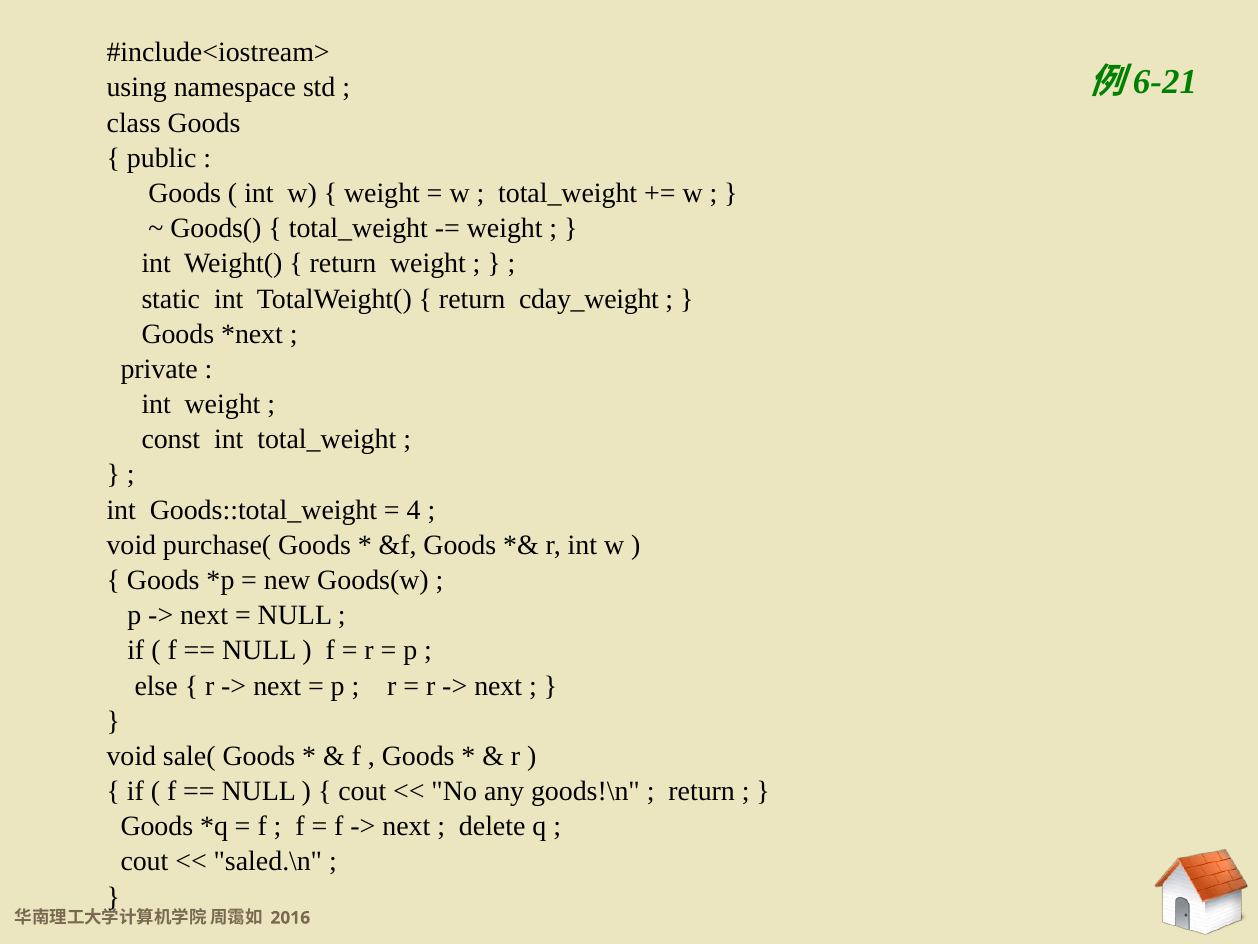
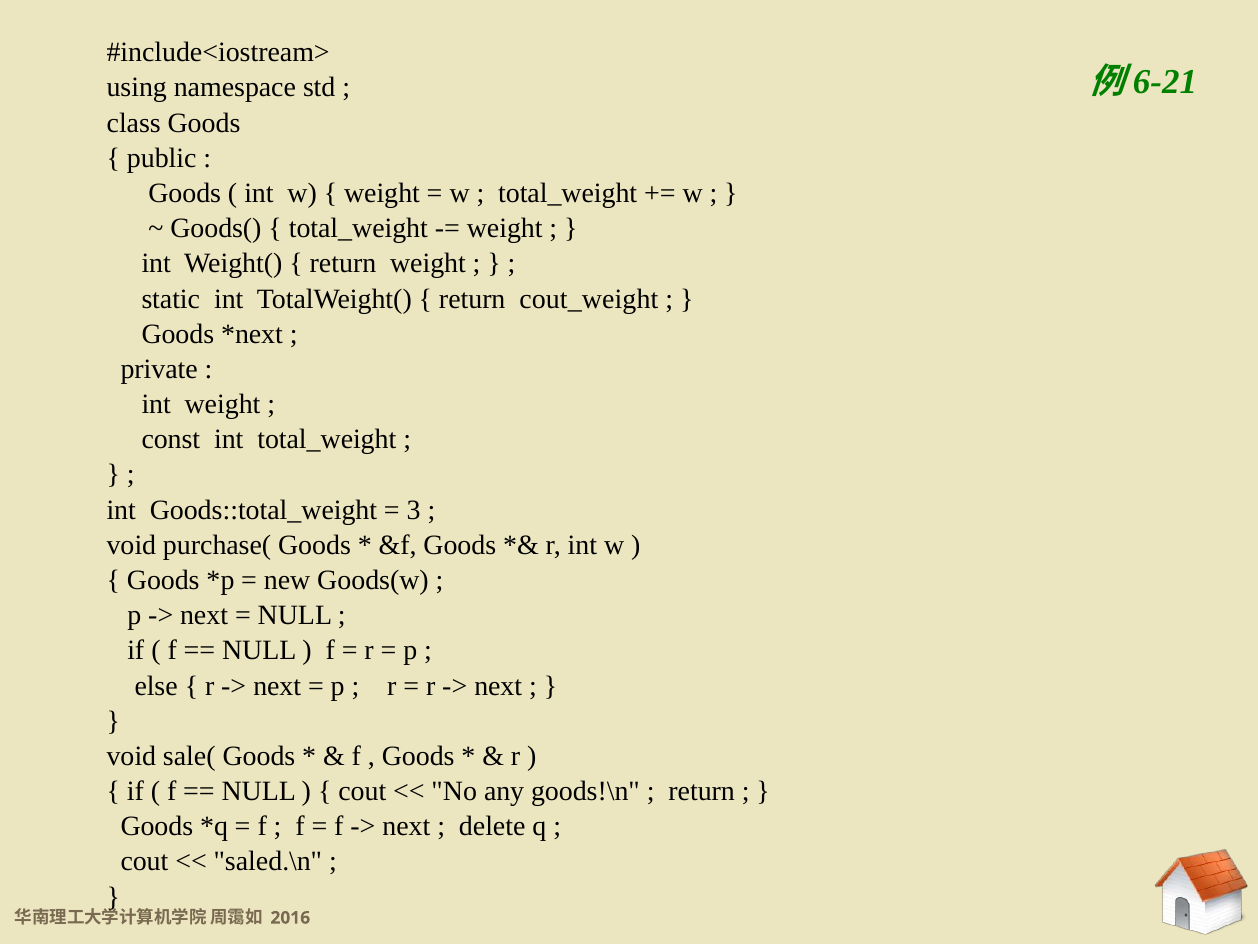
cday_weight: cday_weight -> cout_weight
4: 4 -> 3
